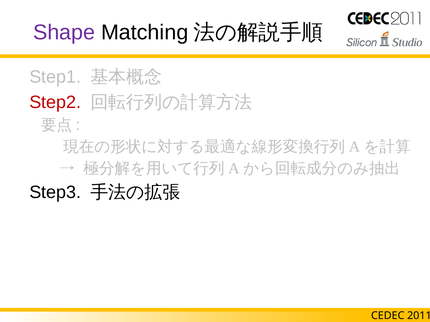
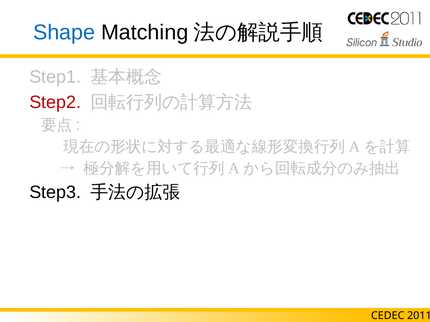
Shape colour: purple -> blue
